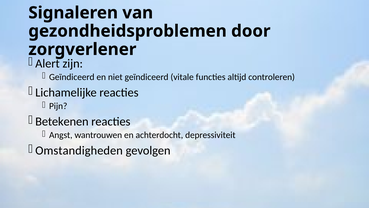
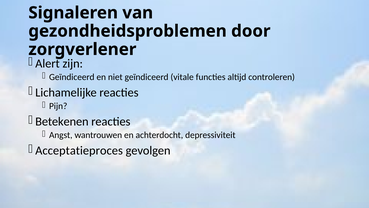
Omstandigheden: Omstandigheden -> Acceptatieproces
